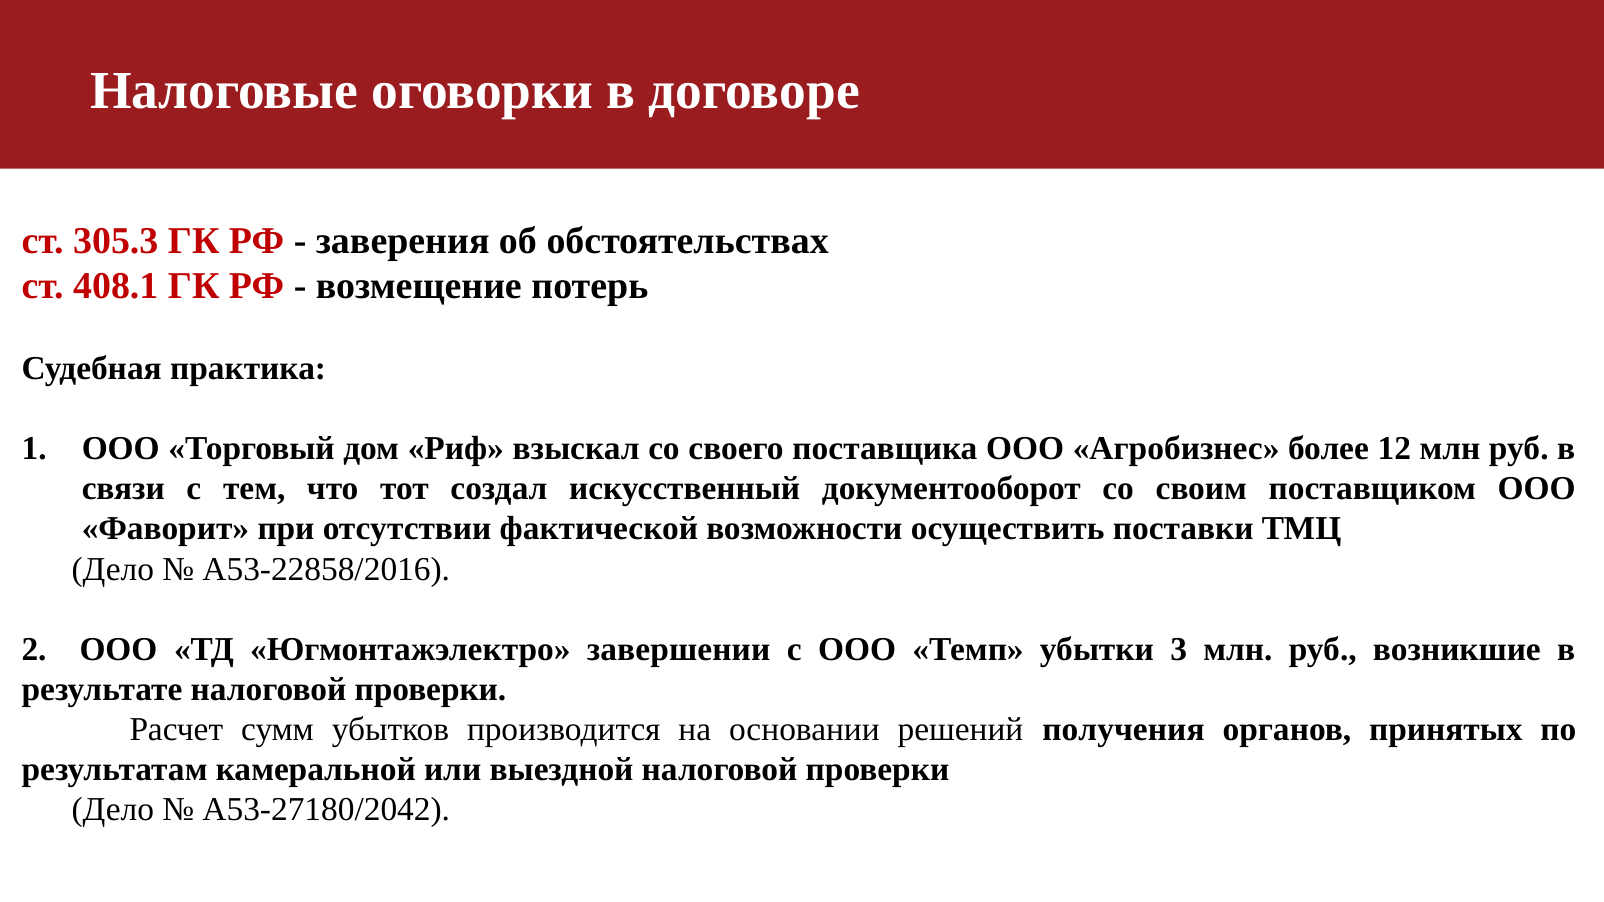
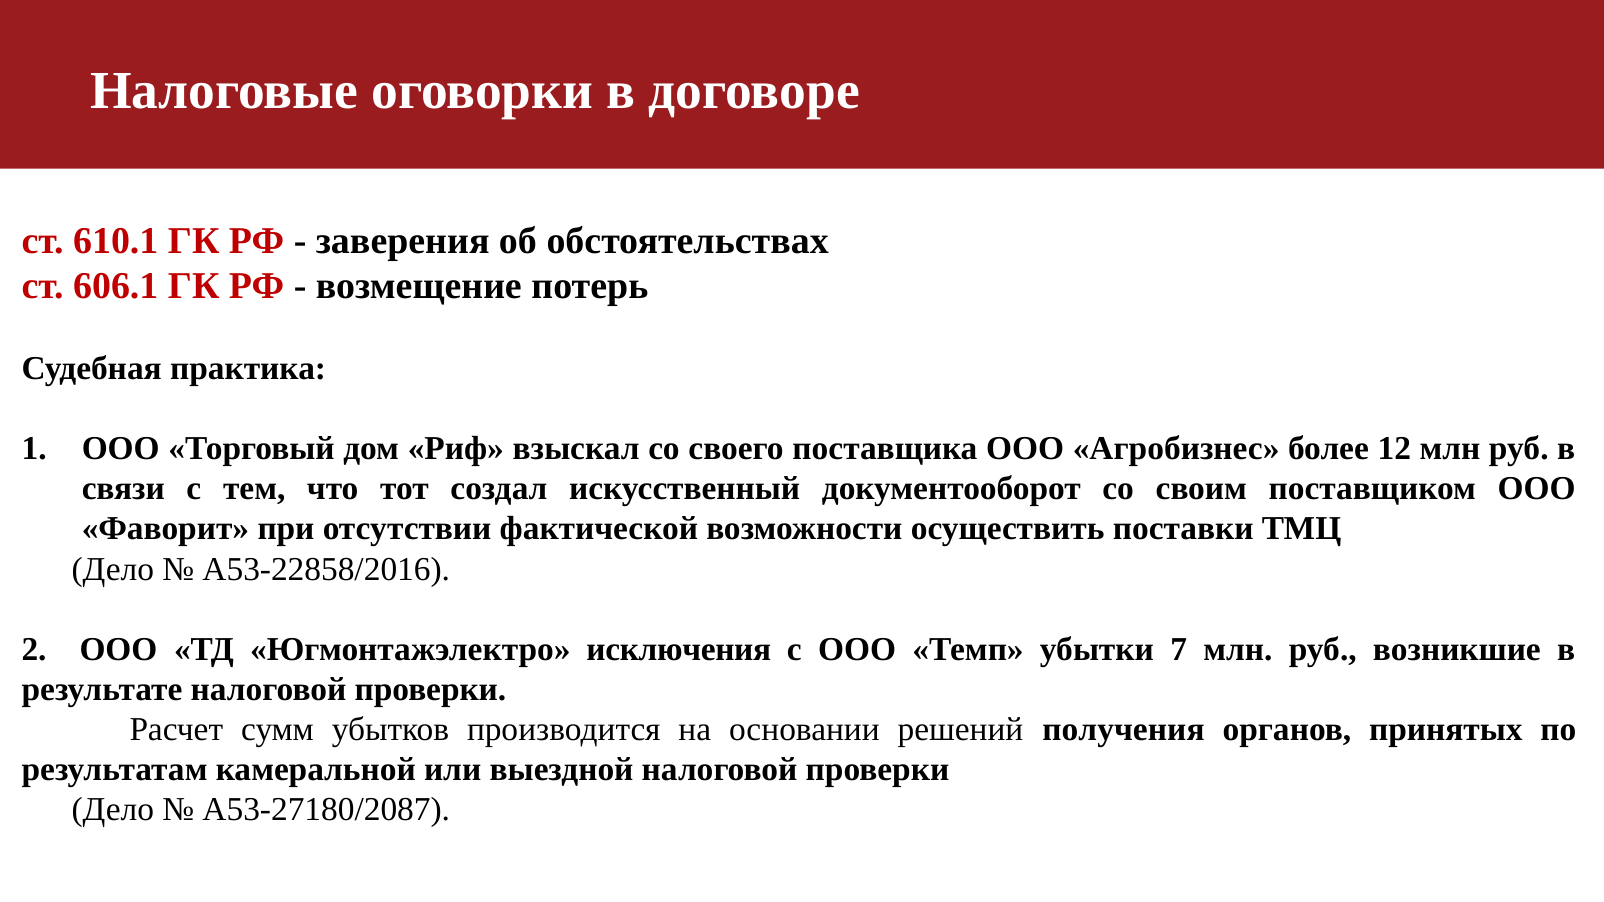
305.3: 305.3 -> 610.1
408.1: 408.1 -> 606.1
завершении: завершении -> исключения
3: 3 -> 7
А53-27180/2042: А53-27180/2042 -> А53-27180/2087
